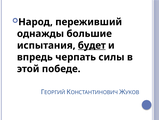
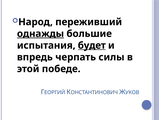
однажды underline: none -> present
